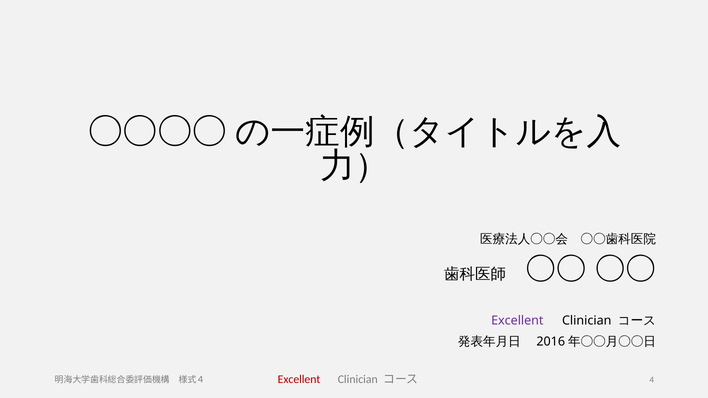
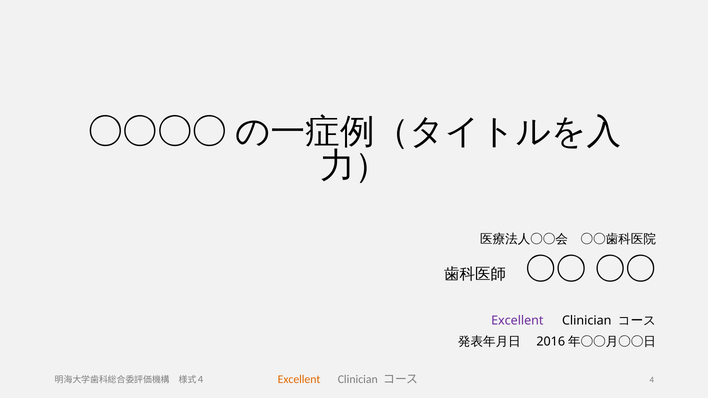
Excellent at (299, 380) colour: red -> orange
